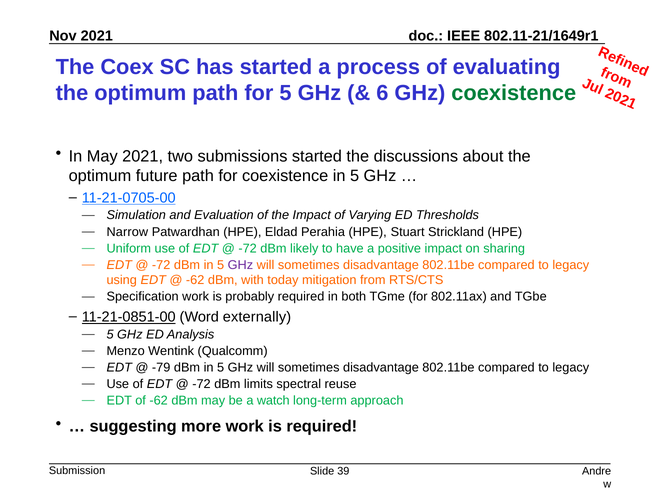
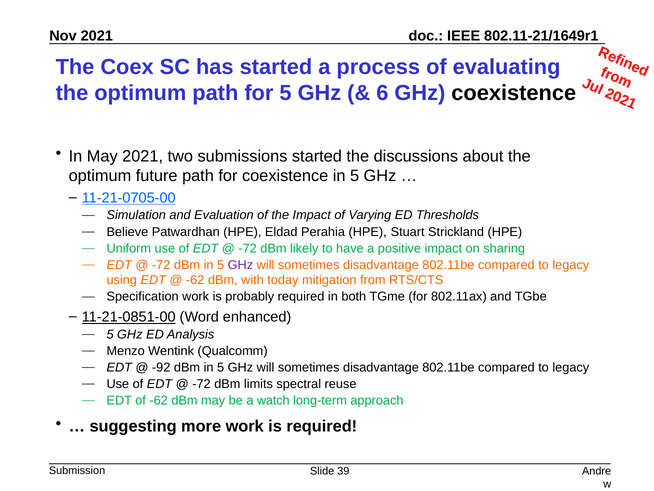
coexistence at (514, 93) colour: green -> black
Narrow: Narrow -> Believe
externally: externally -> enhanced
-79: -79 -> -92
